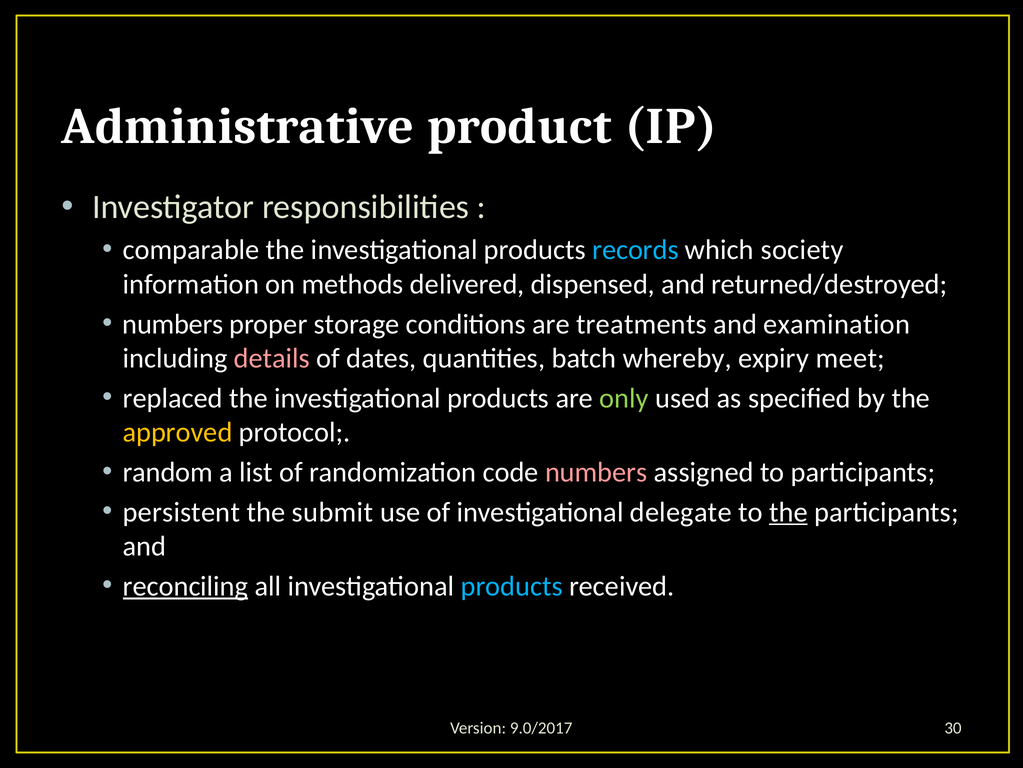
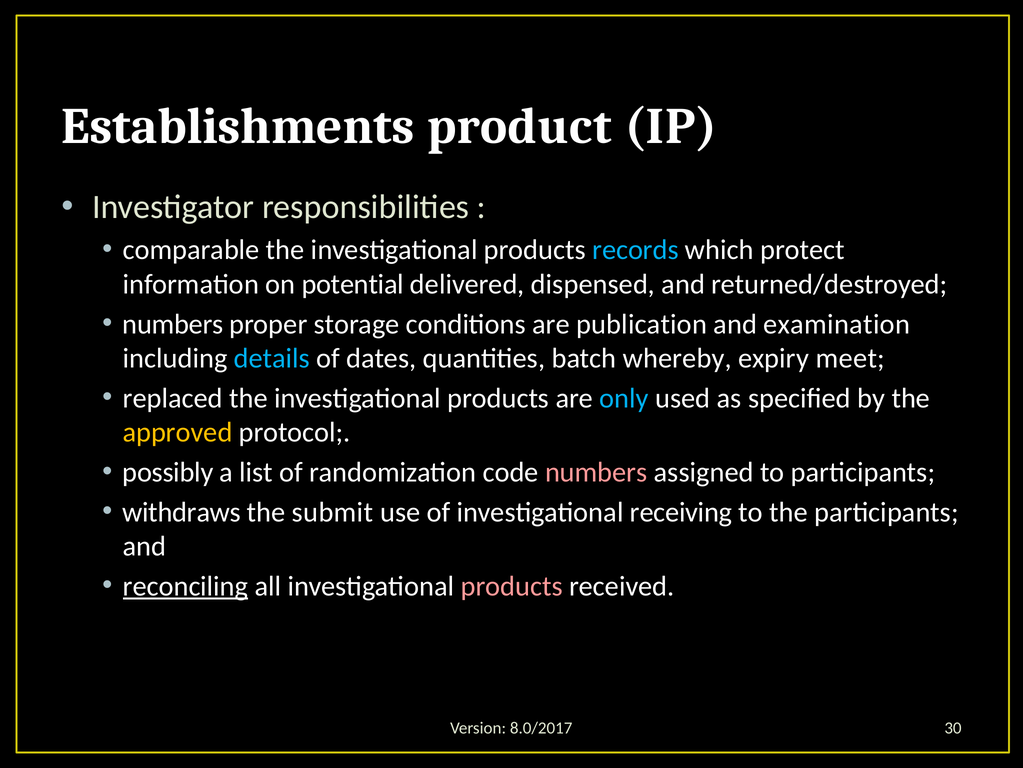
Administrative: Administrative -> Establishments
society: society -> protect
methods: methods -> potential
treatments: treatments -> publication
details colour: pink -> light blue
only colour: light green -> light blue
random: random -> possibly
persistent: persistent -> withdraws
delegate: delegate -> receiving
the at (788, 512) underline: present -> none
products at (512, 586) colour: light blue -> pink
9.0/2017: 9.0/2017 -> 8.0/2017
